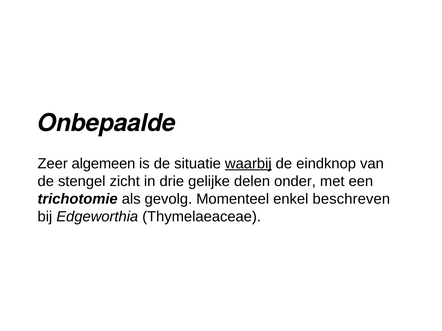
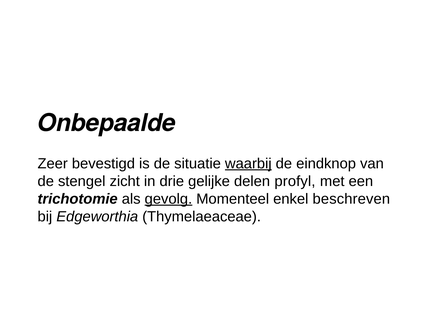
algemeen: algemeen -> bevestigd
onder: onder -> profyl
gevolg underline: none -> present
